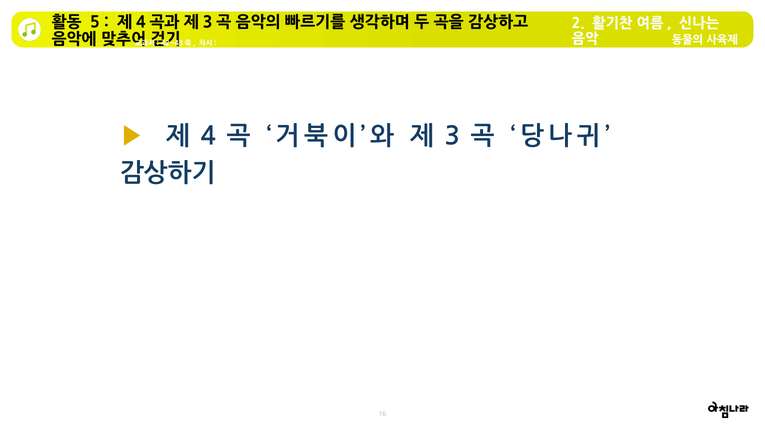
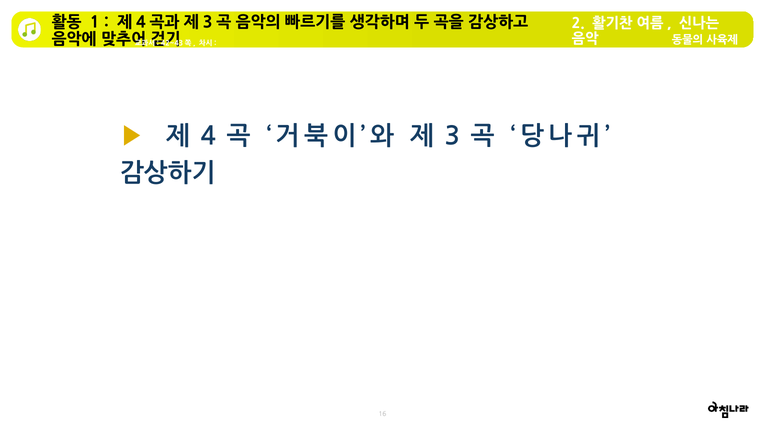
5 at (95, 22): 5 -> 1
